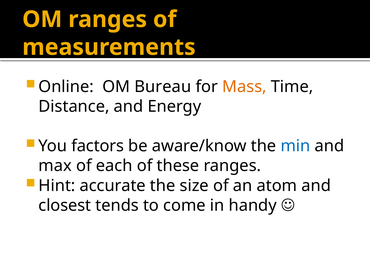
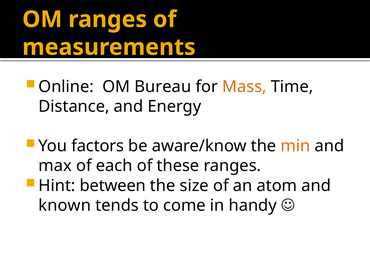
min colour: blue -> orange
accurate: accurate -> between
closest: closest -> known
